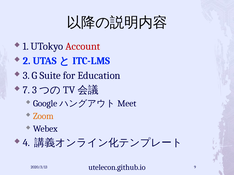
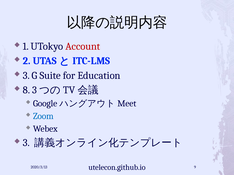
7: 7 -> 8
Zoom colour: orange -> blue
4 at (26, 143): 4 -> 3
